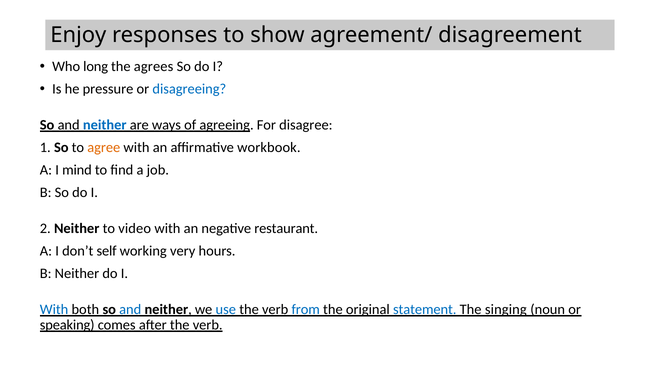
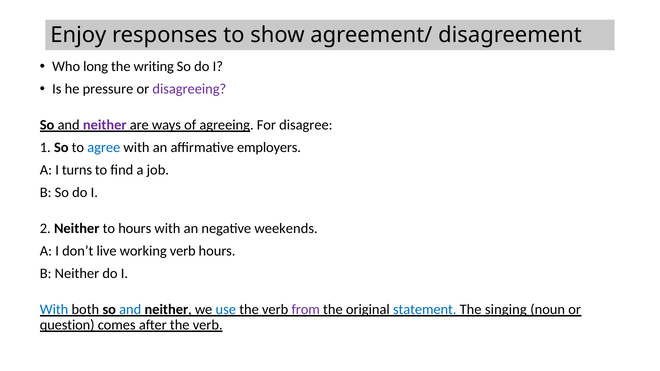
agrees: agrees -> writing
disagreeing colour: blue -> purple
neither at (105, 125) colour: blue -> purple
agree colour: orange -> blue
workbook: workbook -> employers
mind: mind -> turns
to video: video -> hours
restaurant: restaurant -> weekends
self: self -> live
working very: very -> verb
from colour: blue -> purple
speaking: speaking -> question
